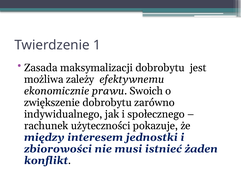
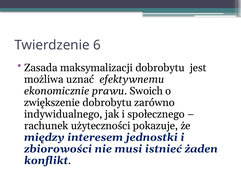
1: 1 -> 6
zależy: zależy -> uznać
